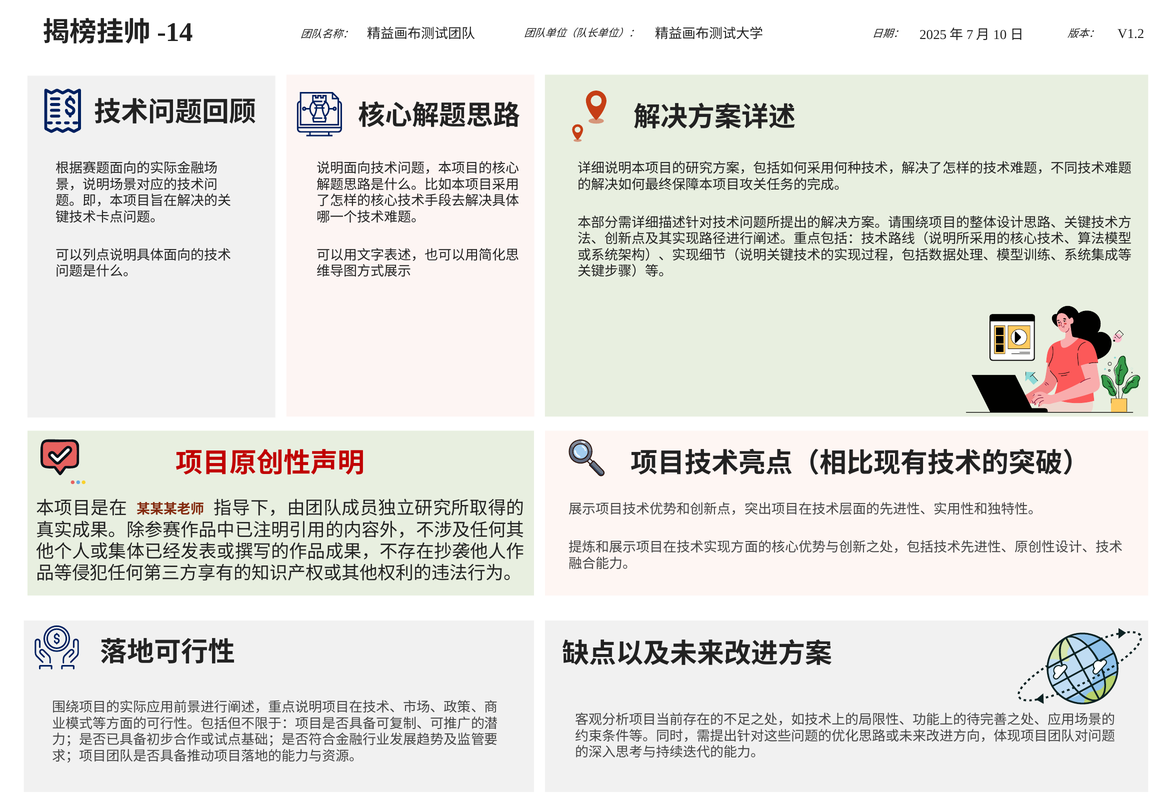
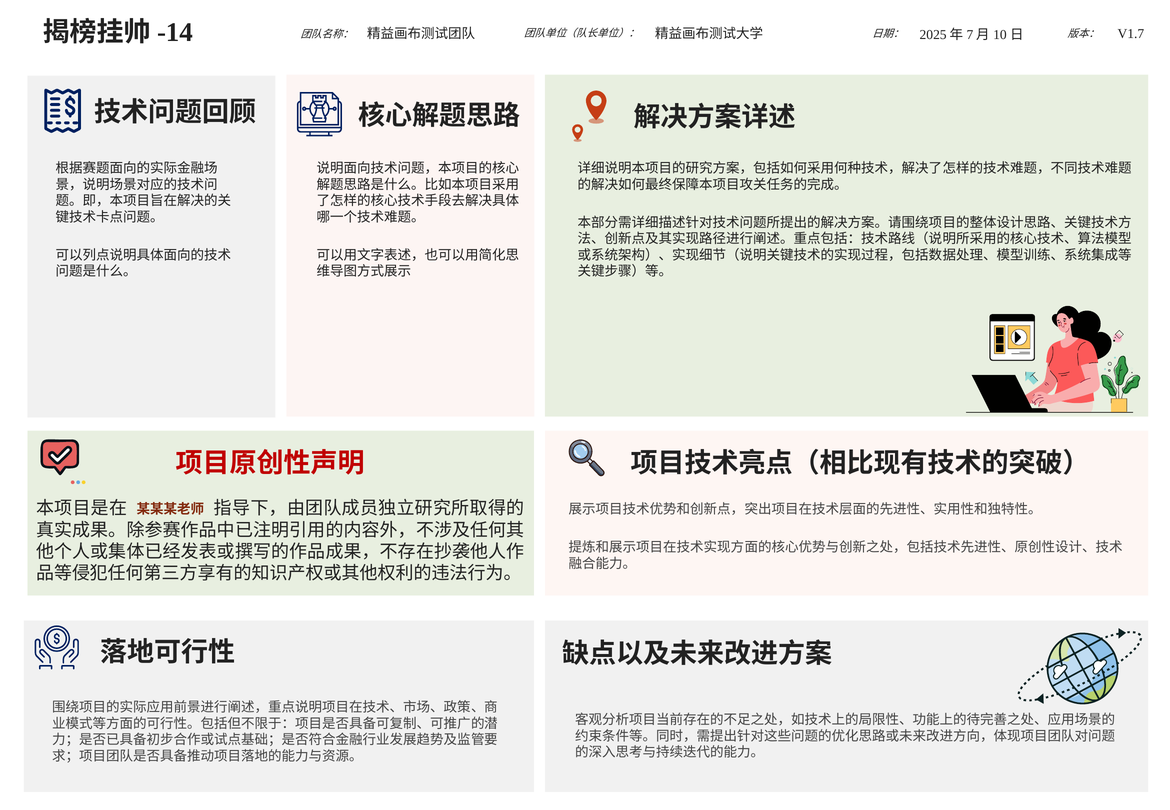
V1.2: V1.2 -> V1.7
